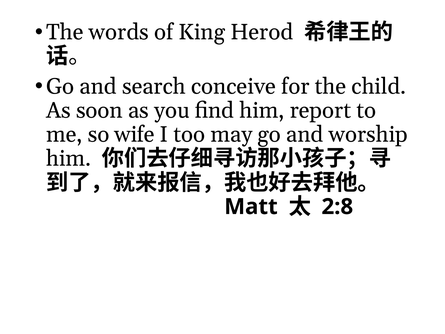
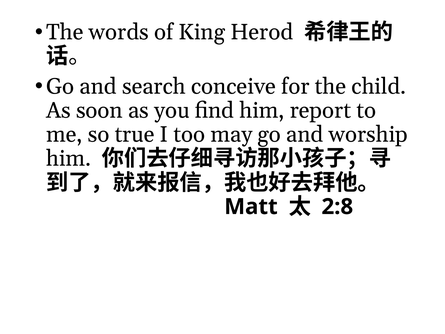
wife: wife -> true
